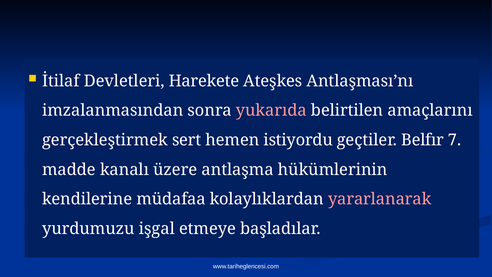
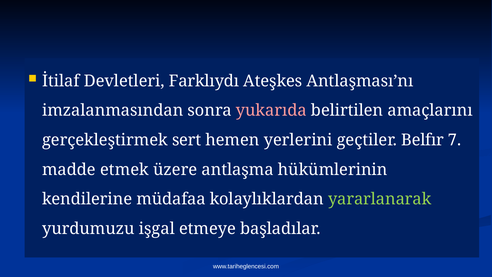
Harekete: Harekete -> Farklıydı
istiyordu: istiyordu -> yerlerini
kanalı: kanalı -> etmek
yararlanarak colour: pink -> light green
